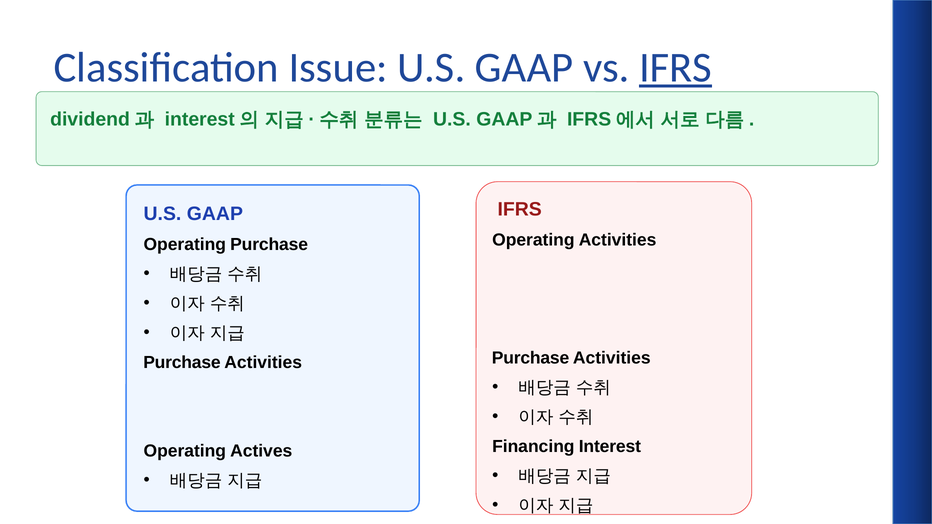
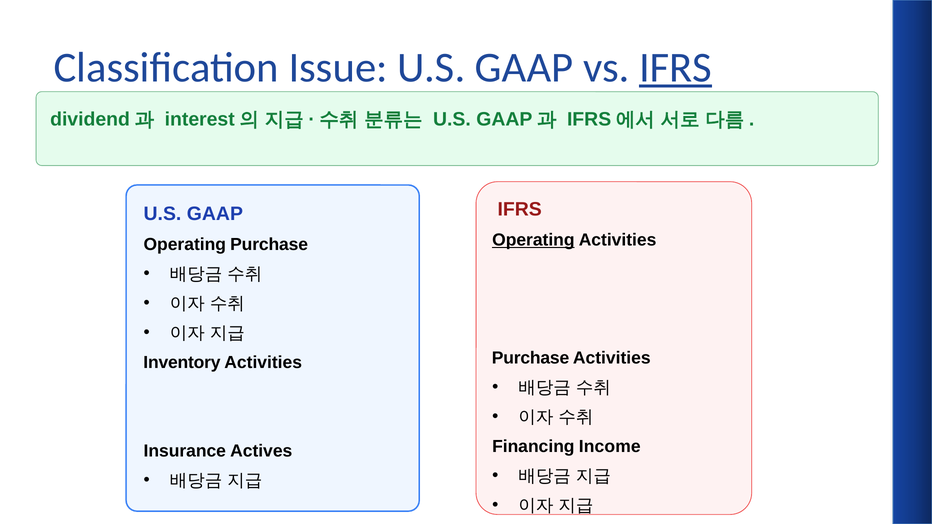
Operating at (533, 240) underline: none -> present
Purchase at (182, 362): Purchase -> Inventory
Interest: Interest -> Income
Operating at (185, 451): Operating -> Insurance
